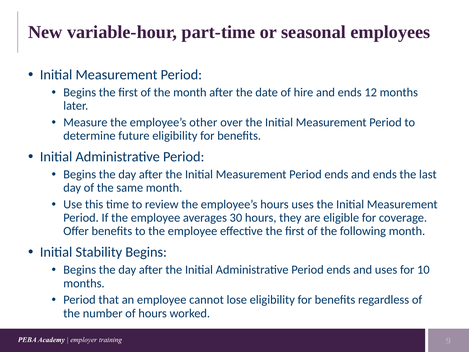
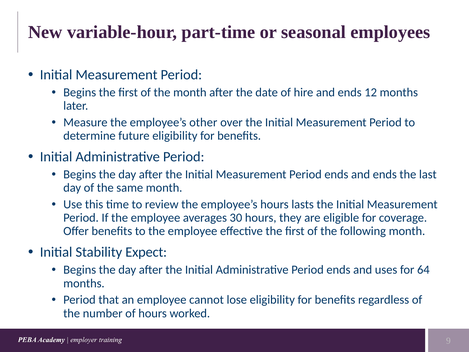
hours uses: uses -> lasts
Stability Begins: Begins -> Expect
10: 10 -> 64
